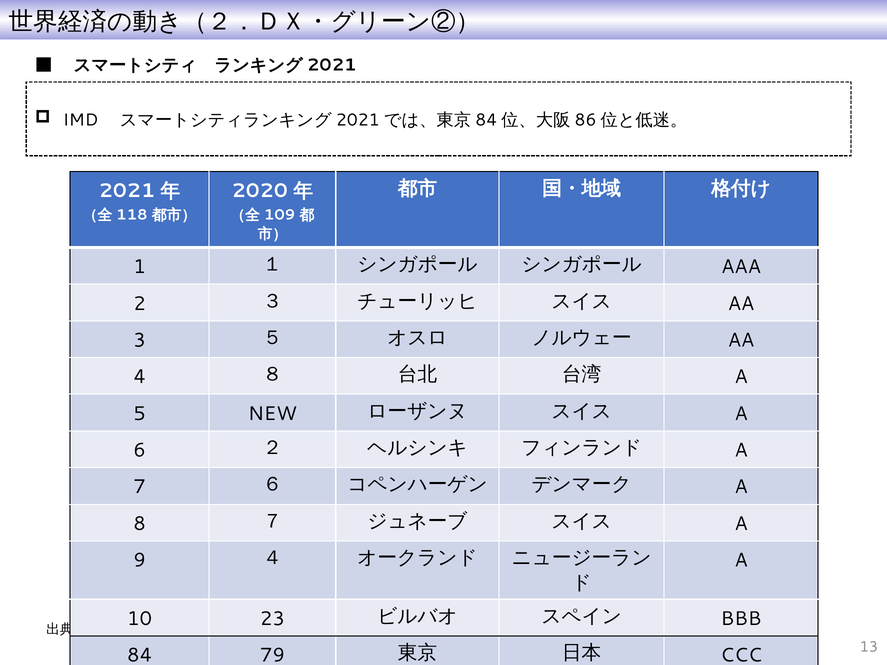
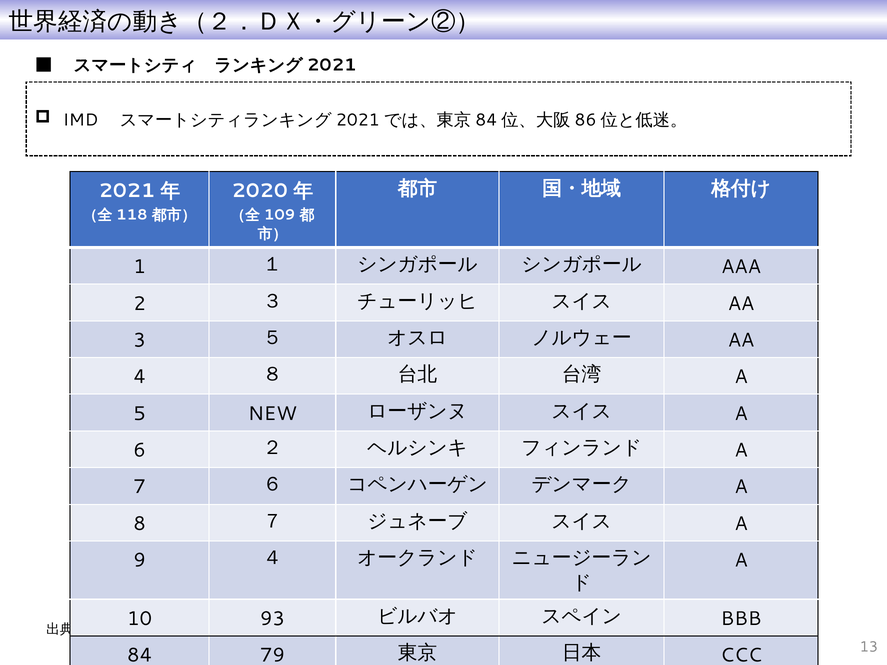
23: 23 -> 93
